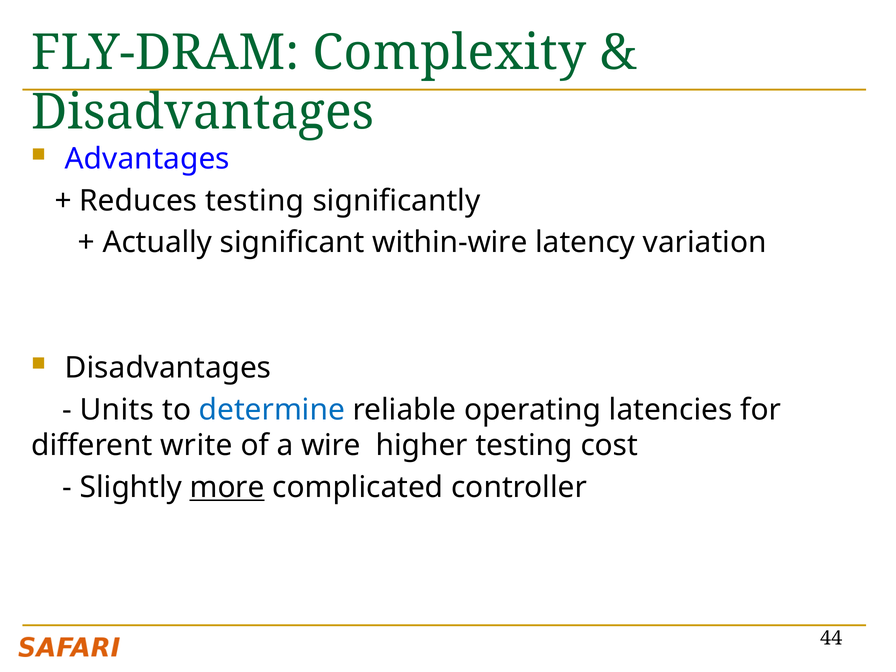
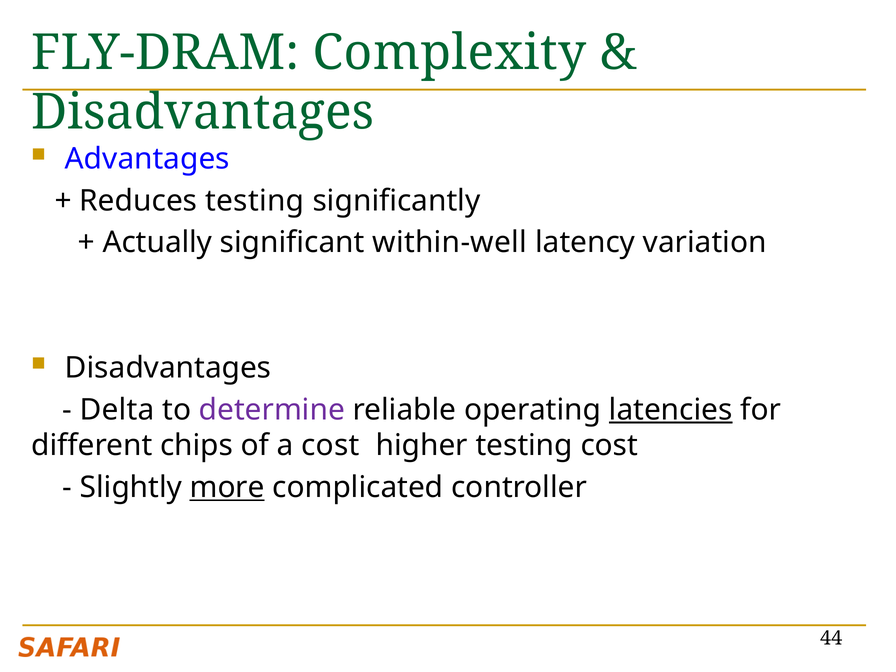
within-wire: within-wire -> within-well
Units: Units -> Delta
determine colour: blue -> purple
latencies underline: none -> present
write: write -> chips
a wire: wire -> cost
